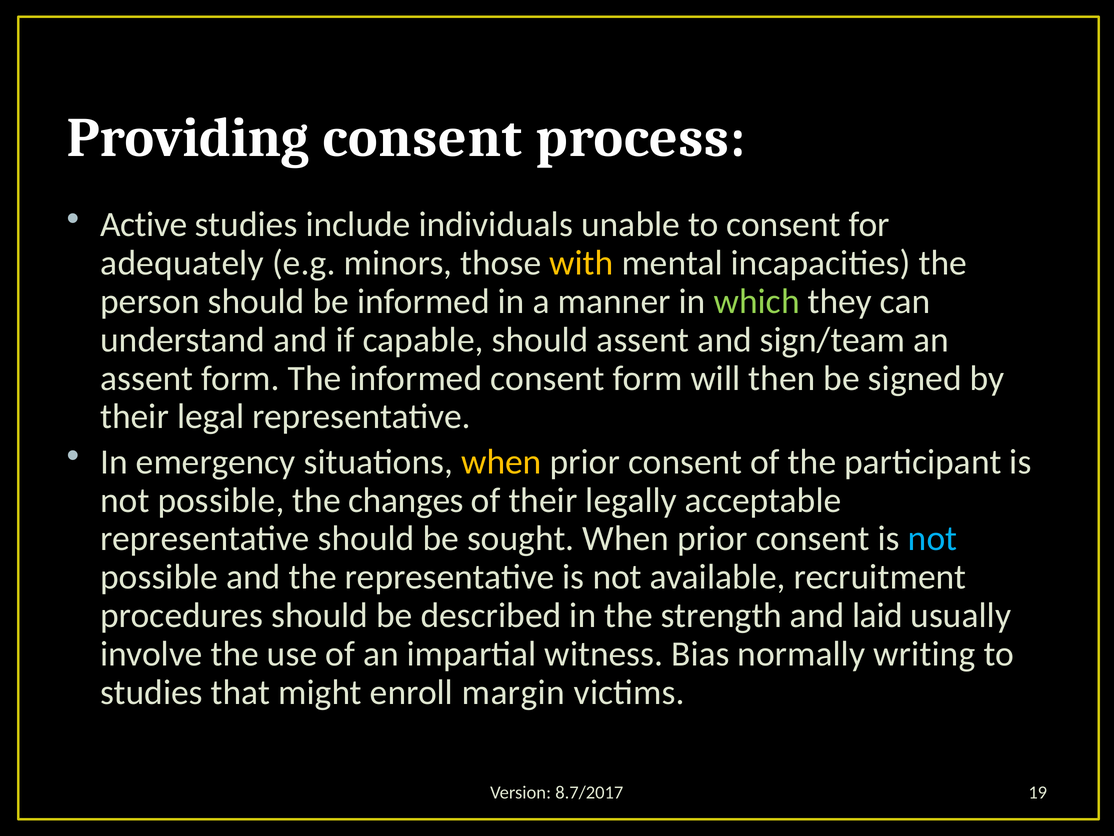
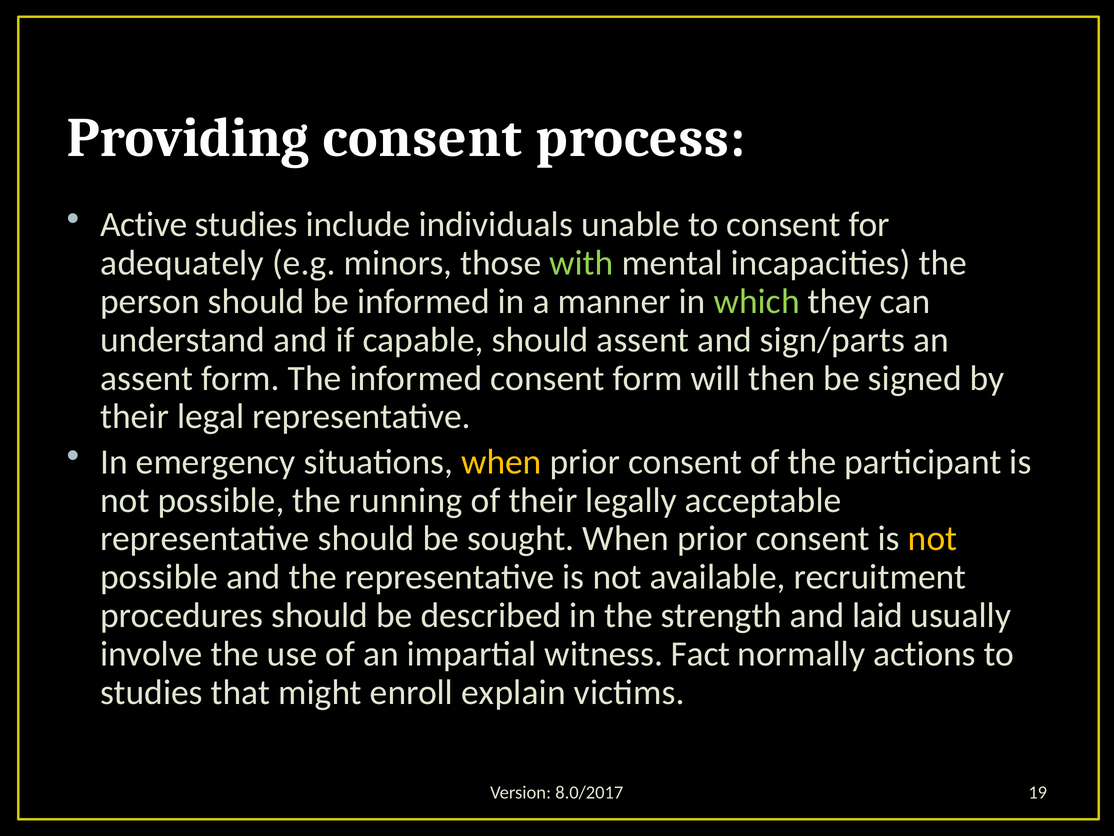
with colour: yellow -> light green
sign/team: sign/team -> sign/parts
changes: changes -> running
not at (933, 538) colour: light blue -> yellow
Bias: Bias -> Fact
writing: writing -> actions
margin: margin -> explain
8.7/2017: 8.7/2017 -> 8.0/2017
